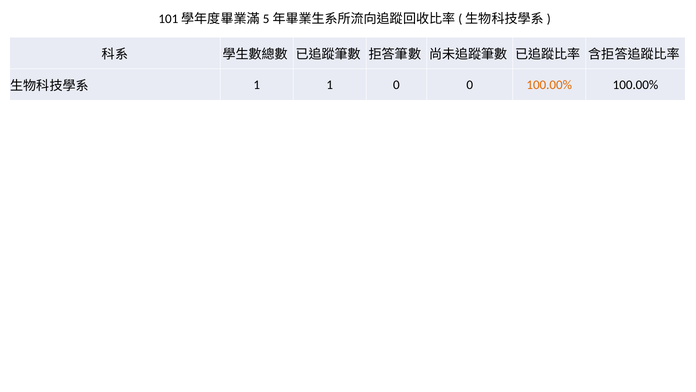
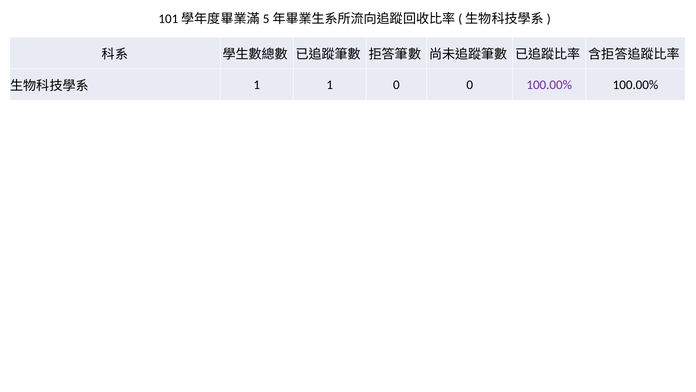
100.00% at (549, 85) colour: orange -> purple
